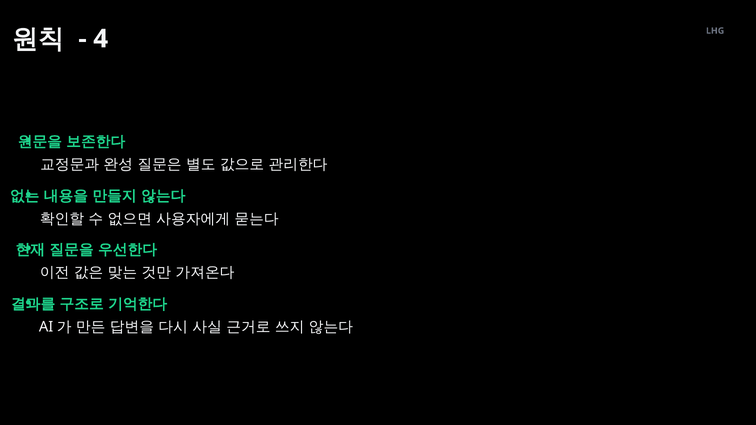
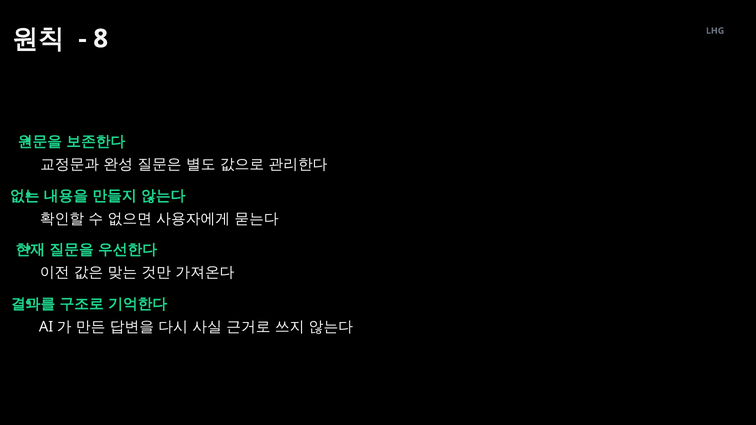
4: 4 -> 8
